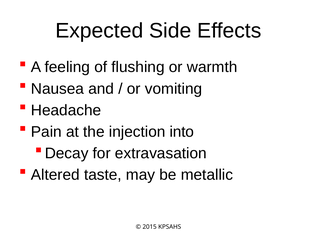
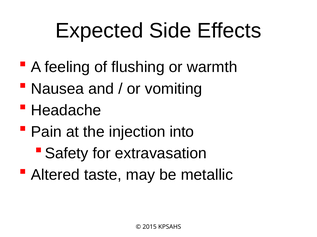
Decay: Decay -> Safety
